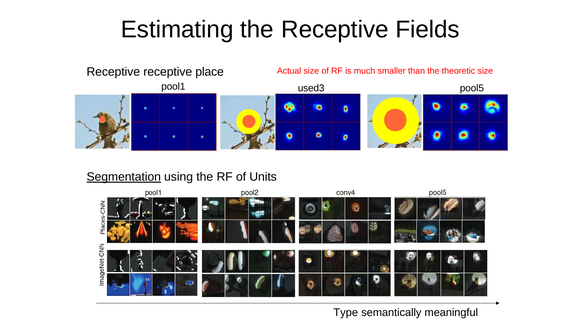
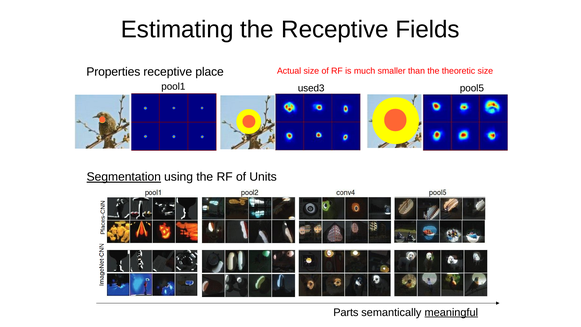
Receptive at (113, 72): Receptive -> Properties
Type: Type -> Parts
meaningful underline: none -> present
